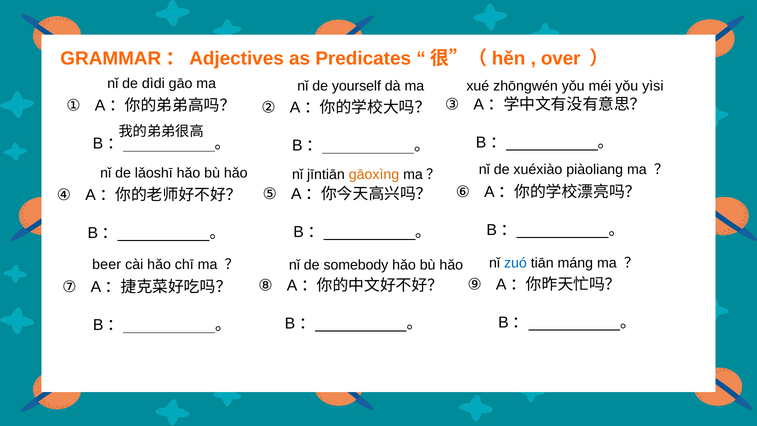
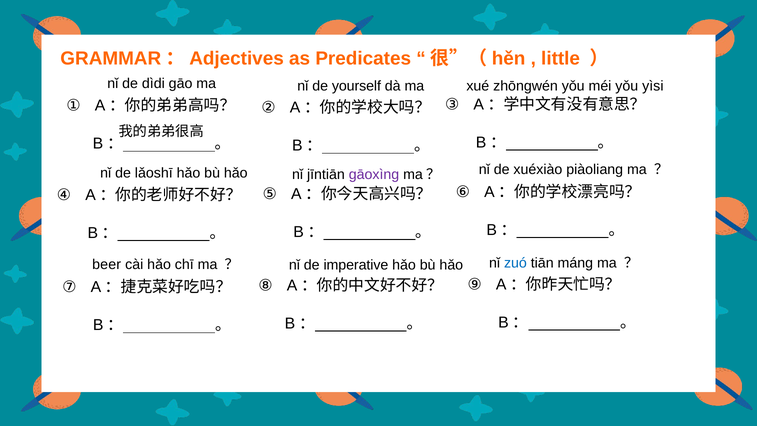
over: over -> little
gāoxìng colour: orange -> purple
somebody: somebody -> imperative
